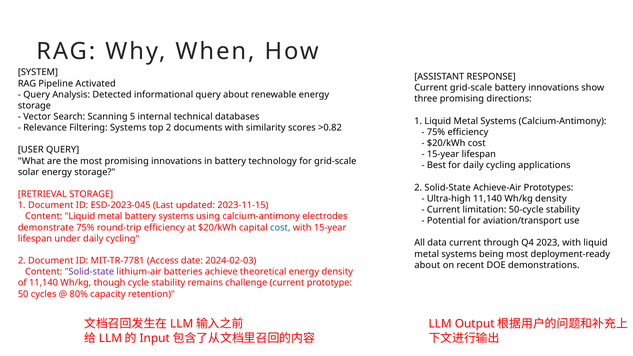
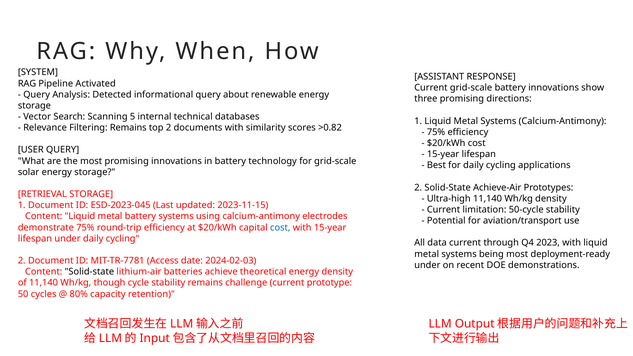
Filtering Systems: Systems -> Remains
about at (427, 265): about -> under
Solid-state at (89, 272) colour: purple -> black
